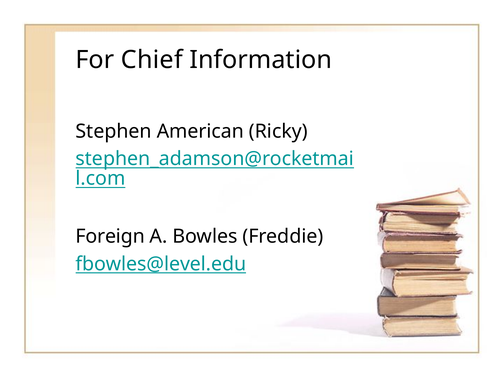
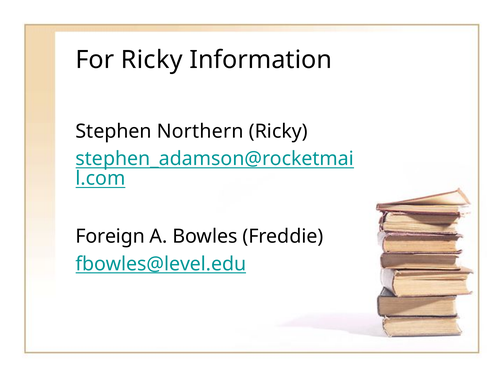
For Chief: Chief -> Ricky
American: American -> Northern
